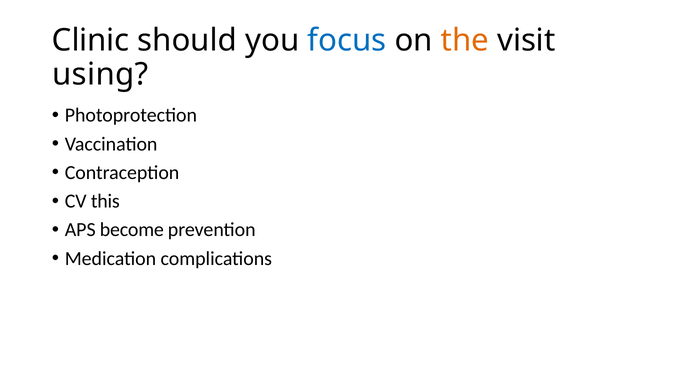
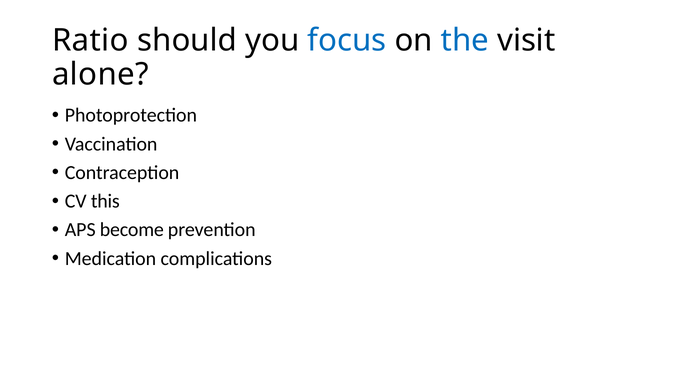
Clinic: Clinic -> Ratio
the colour: orange -> blue
using: using -> alone
